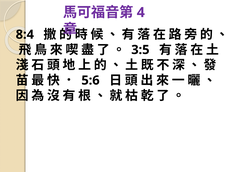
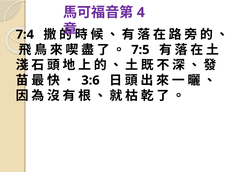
8:4: 8:4 -> 7:4
3:5: 3:5 -> 7:5
5:6: 5:6 -> 3:6
